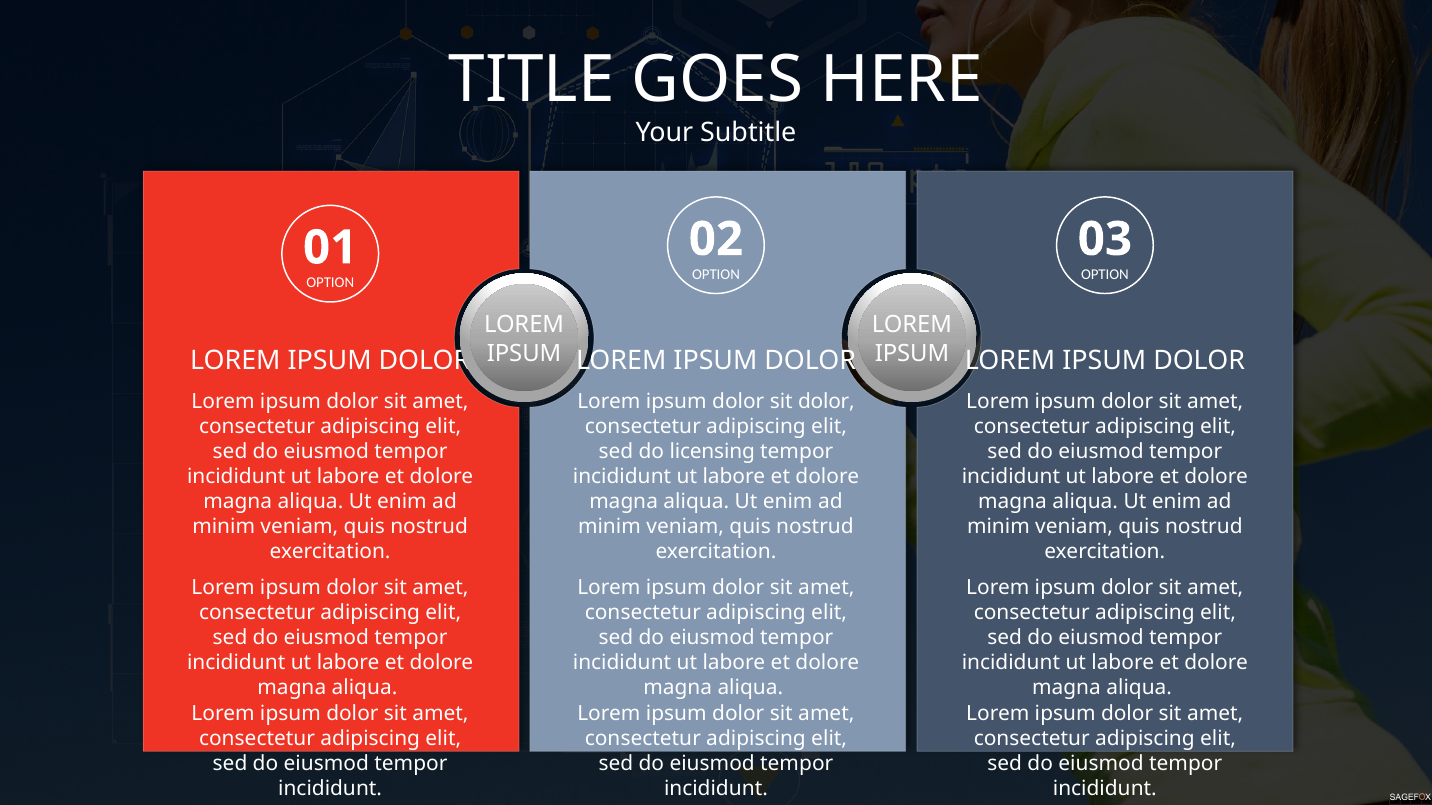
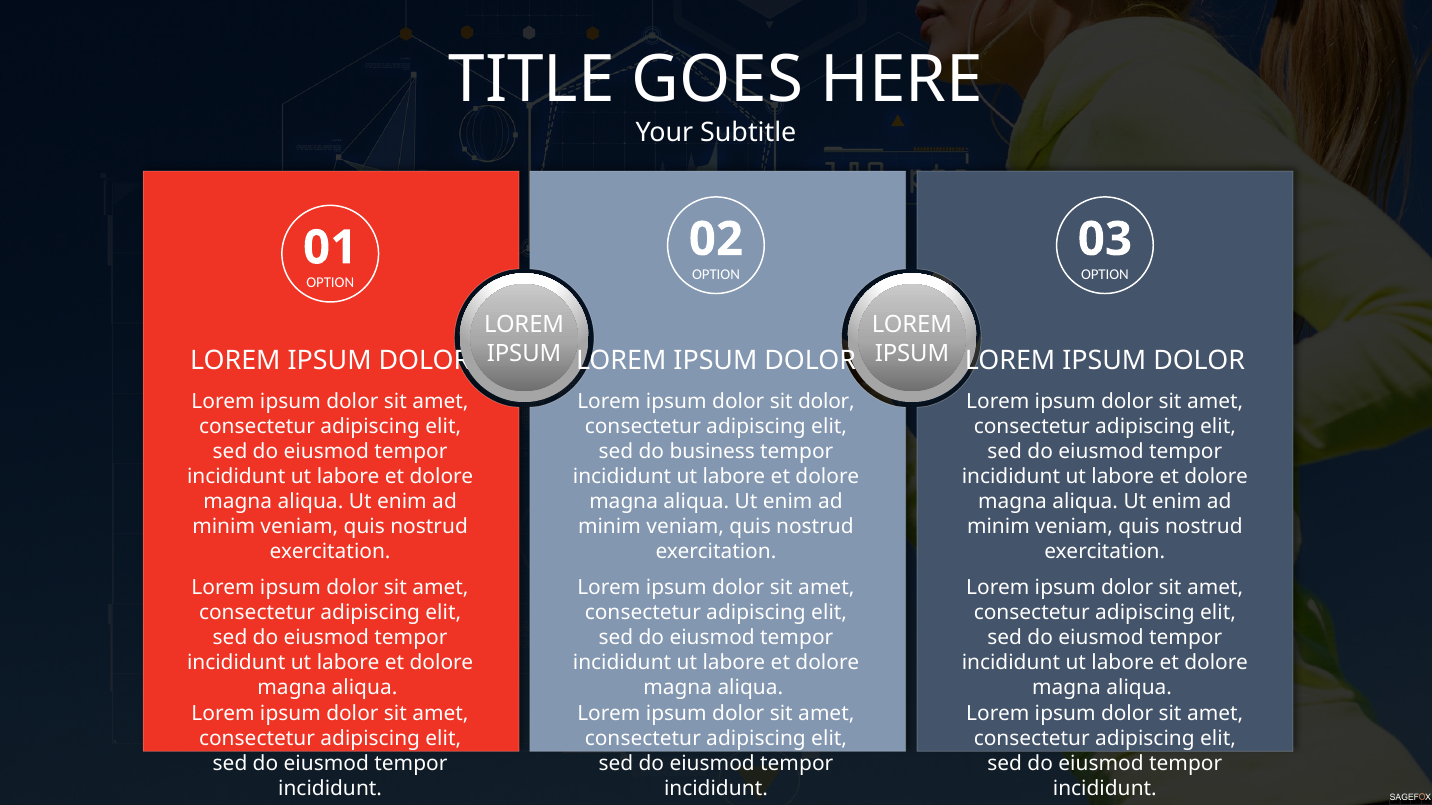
licensing: licensing -> business
